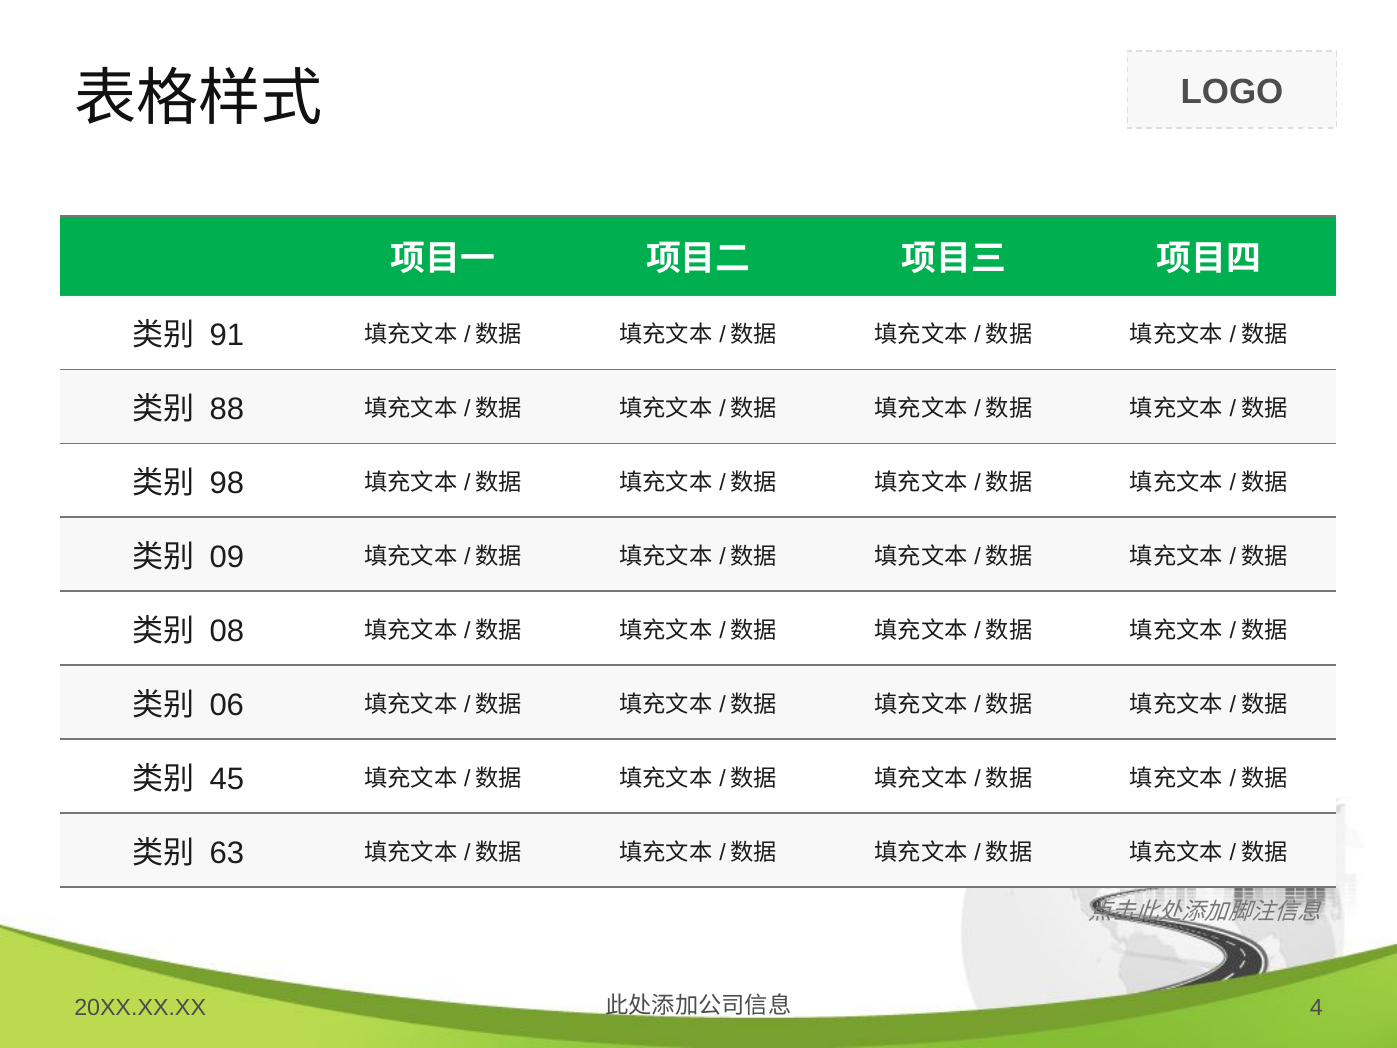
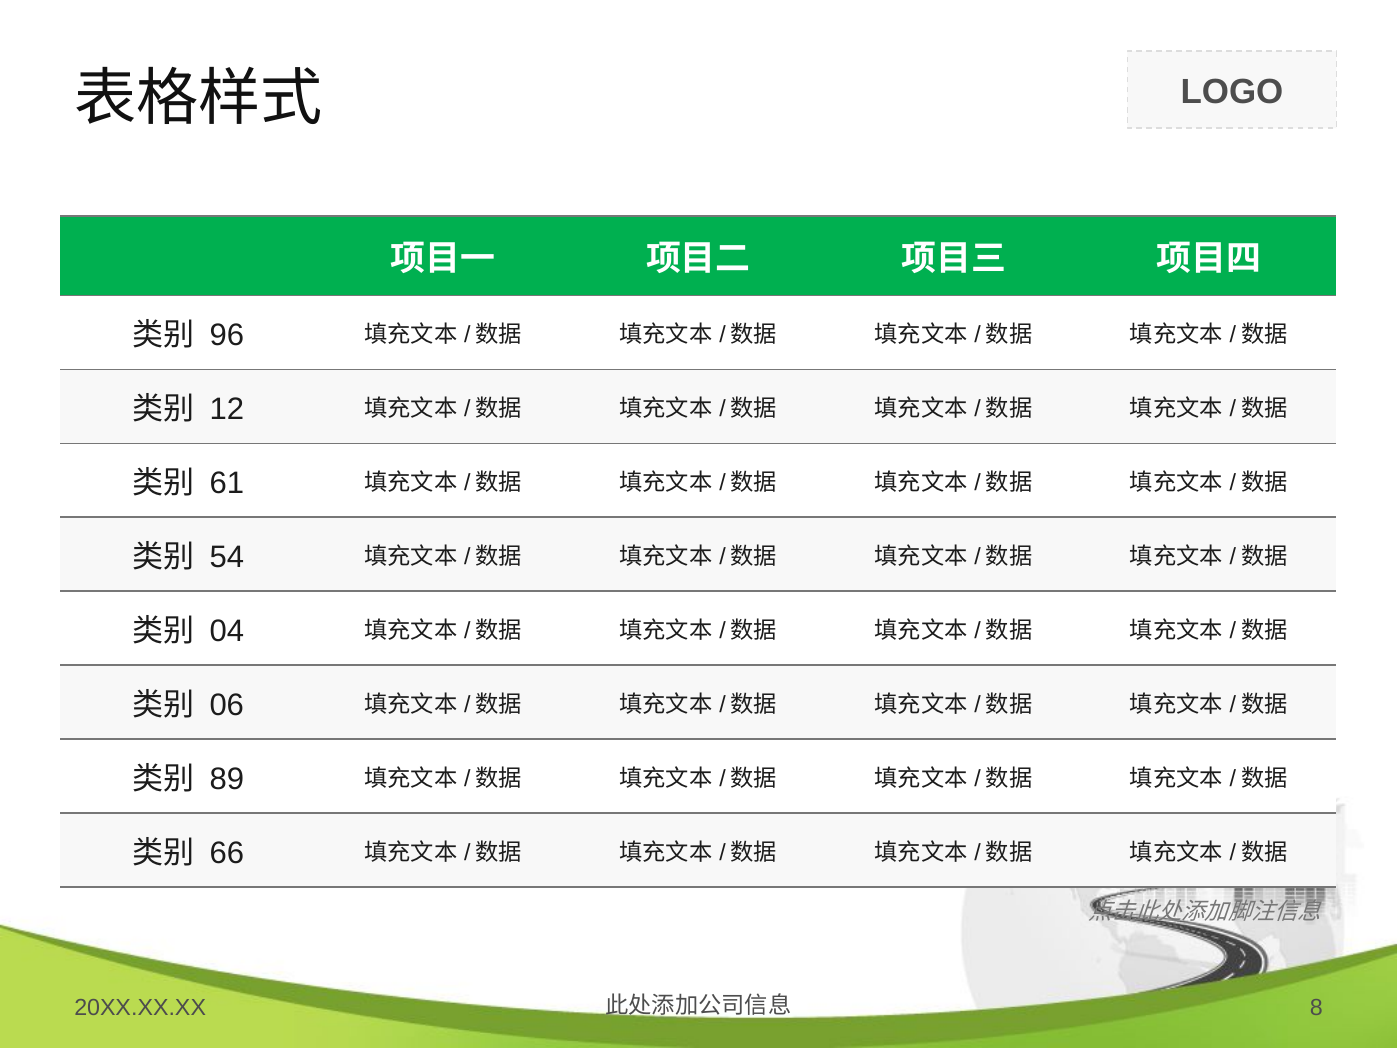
91: 91 -> 96
88: 88 -> 12
98: 98 -> 61
09: 09 -> 54
08: 08 -> 04
45: 45 -> 89
63: 63 -> 66
4: 4 -> 8
